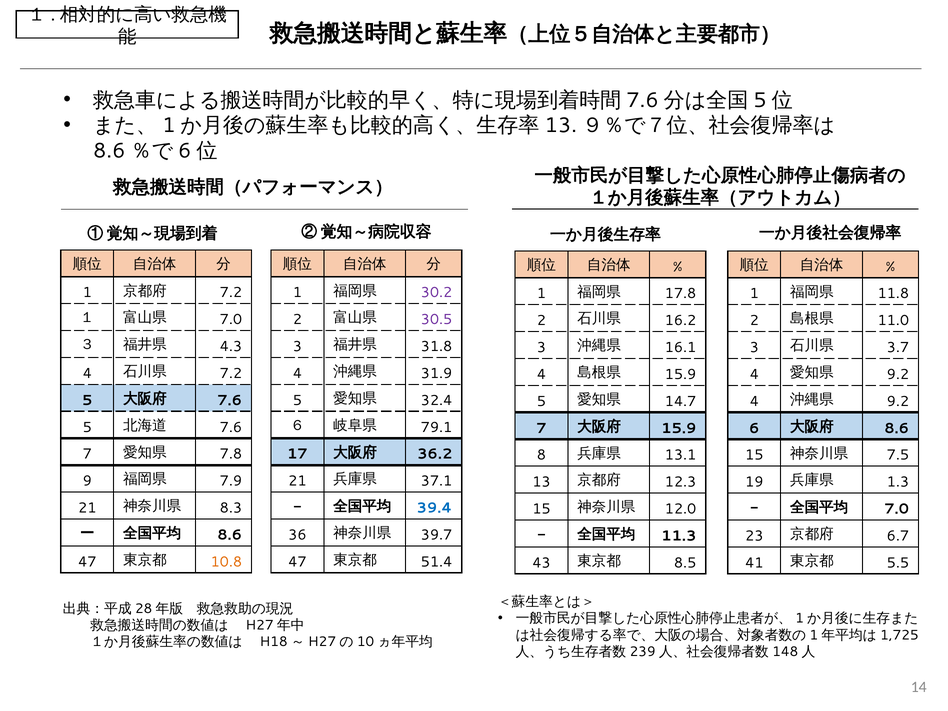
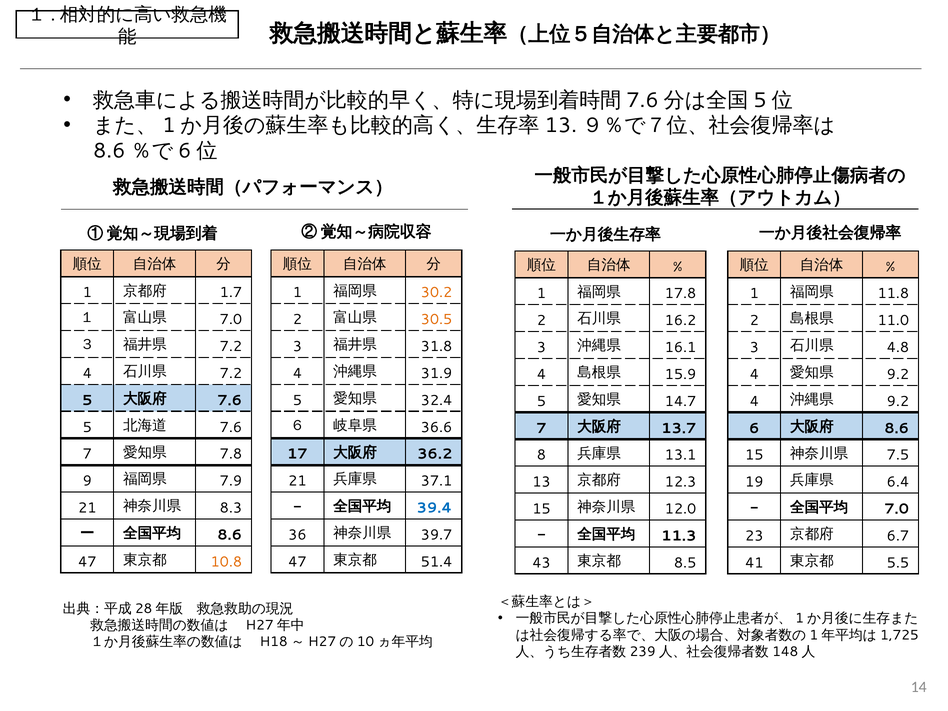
7.2 at (231, 293): 7.2 -> 1.7
30.2 colour: purple -> orange
30.5 colour: purple -> orange
4.3 at (231, 347): 4.3 -> 7.2
3.7: 3.7 -> 4.8
79.1: 79.1 -> 36.6
15.9 at (679, 428): 15.9 -> 13.7
1.3: 1.3 -> 6.4
